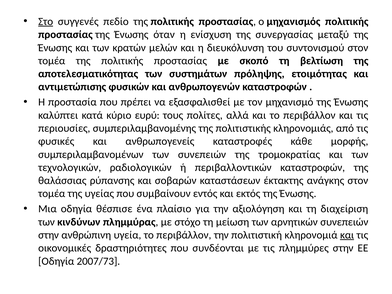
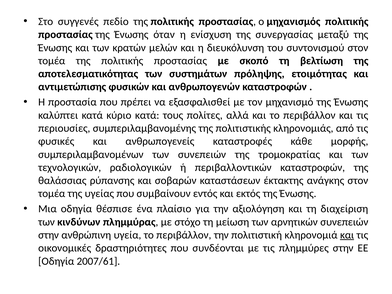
Στο underline: present -> none
κύριο ευρύ: ευρύ -> κατά
2007/73: 2007/73 -> 2007/61
